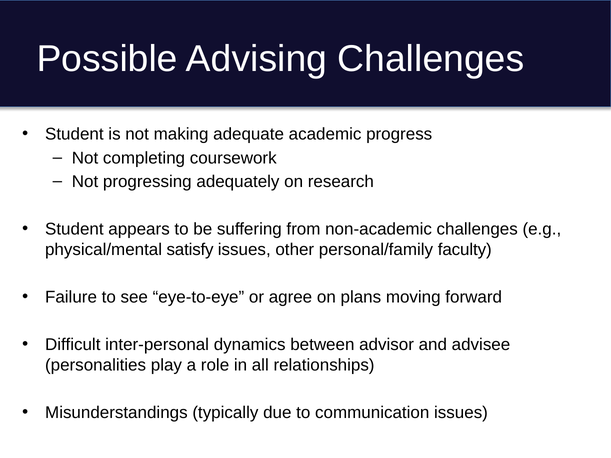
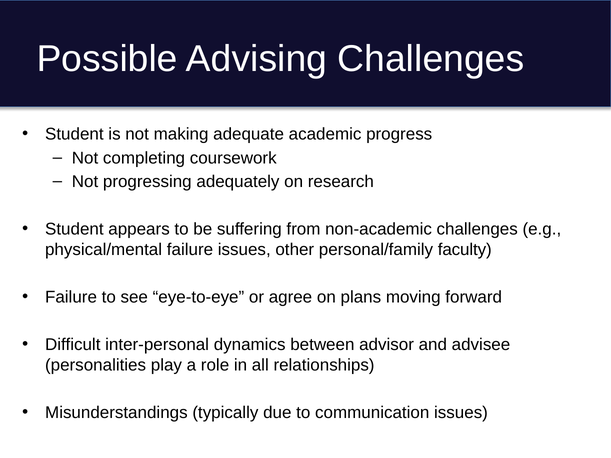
physical/mental satisfy: satisfy -> failure
